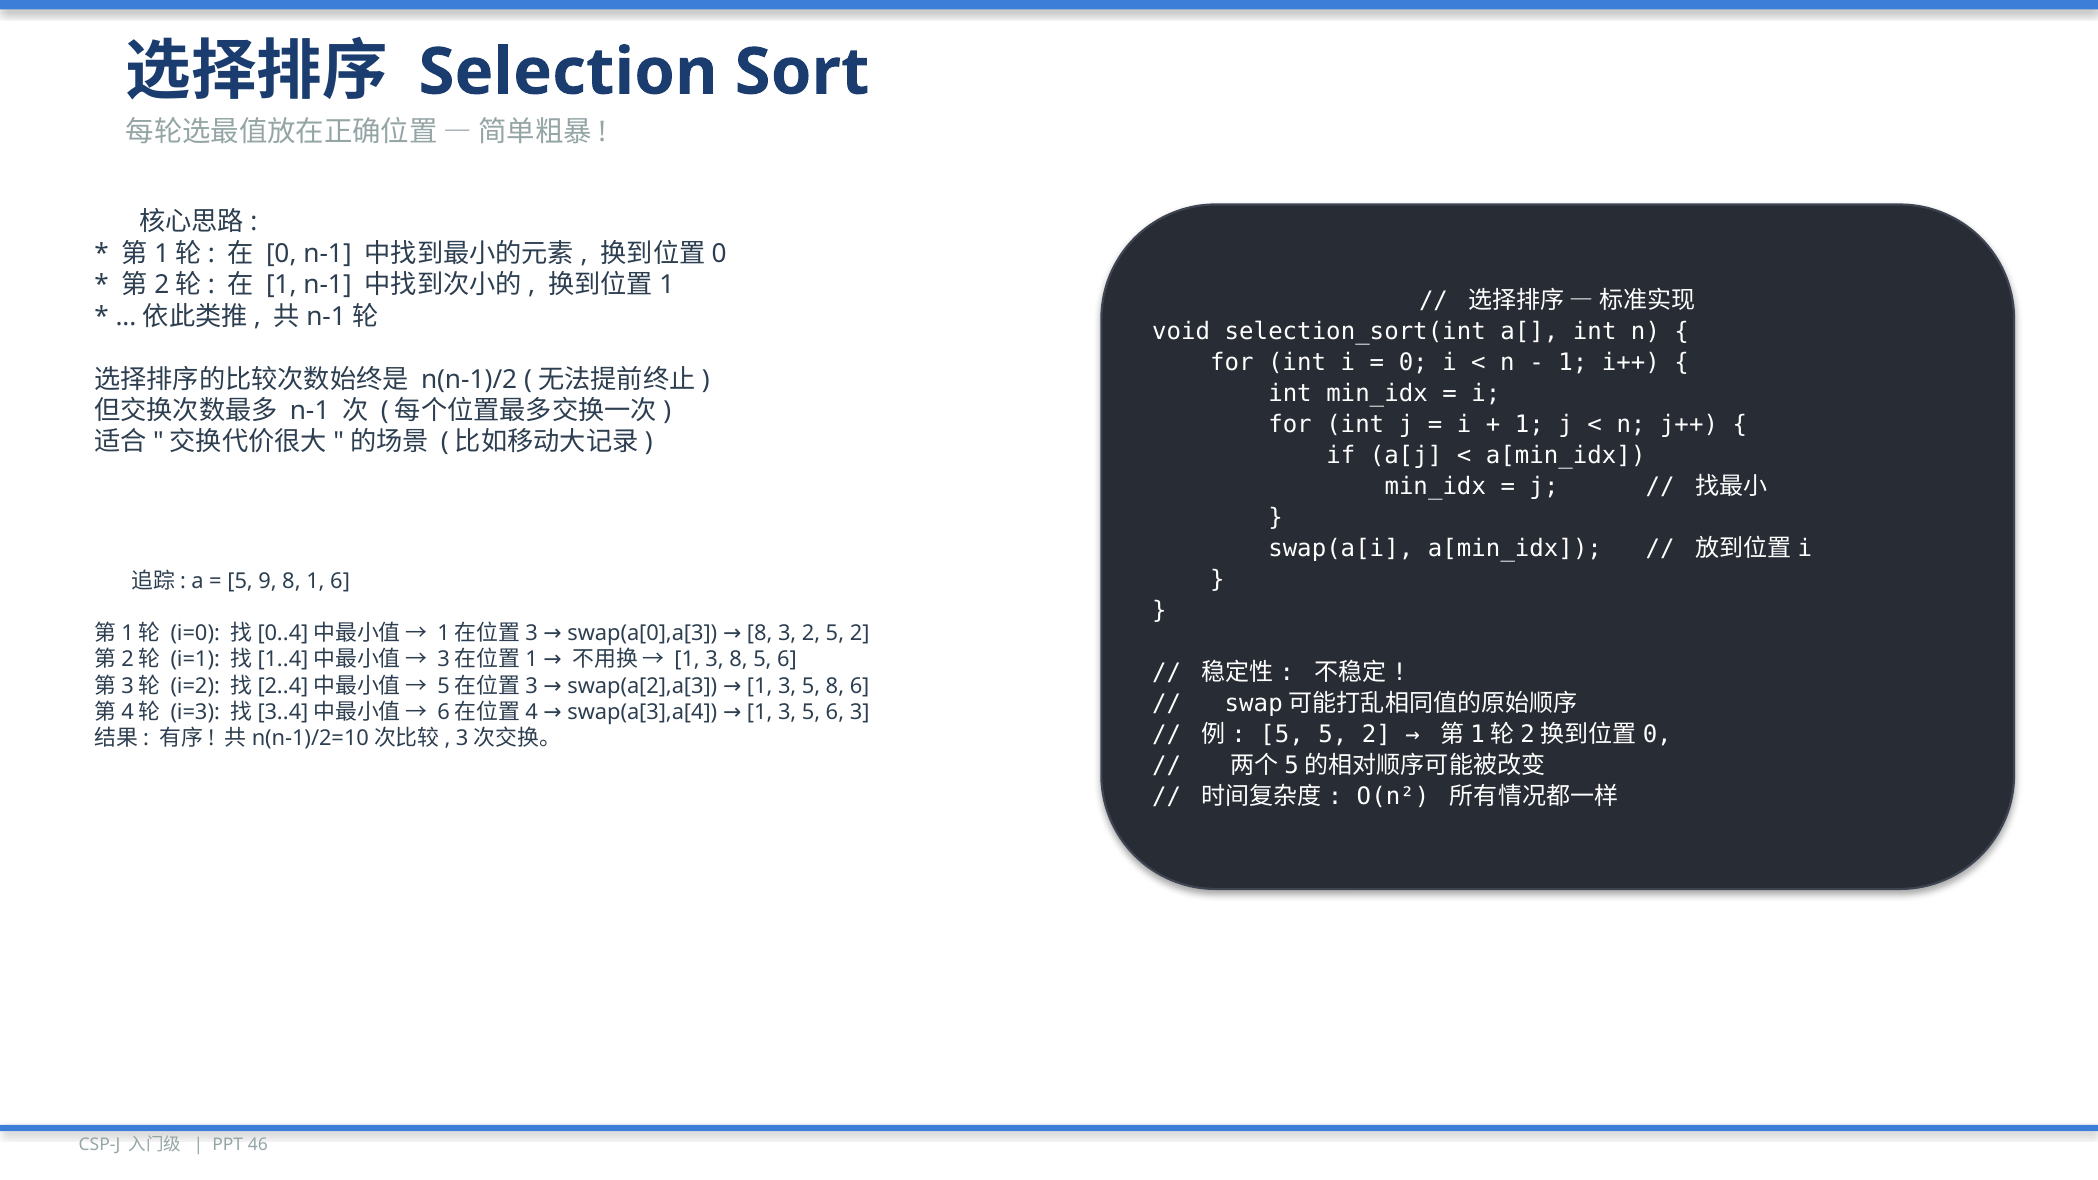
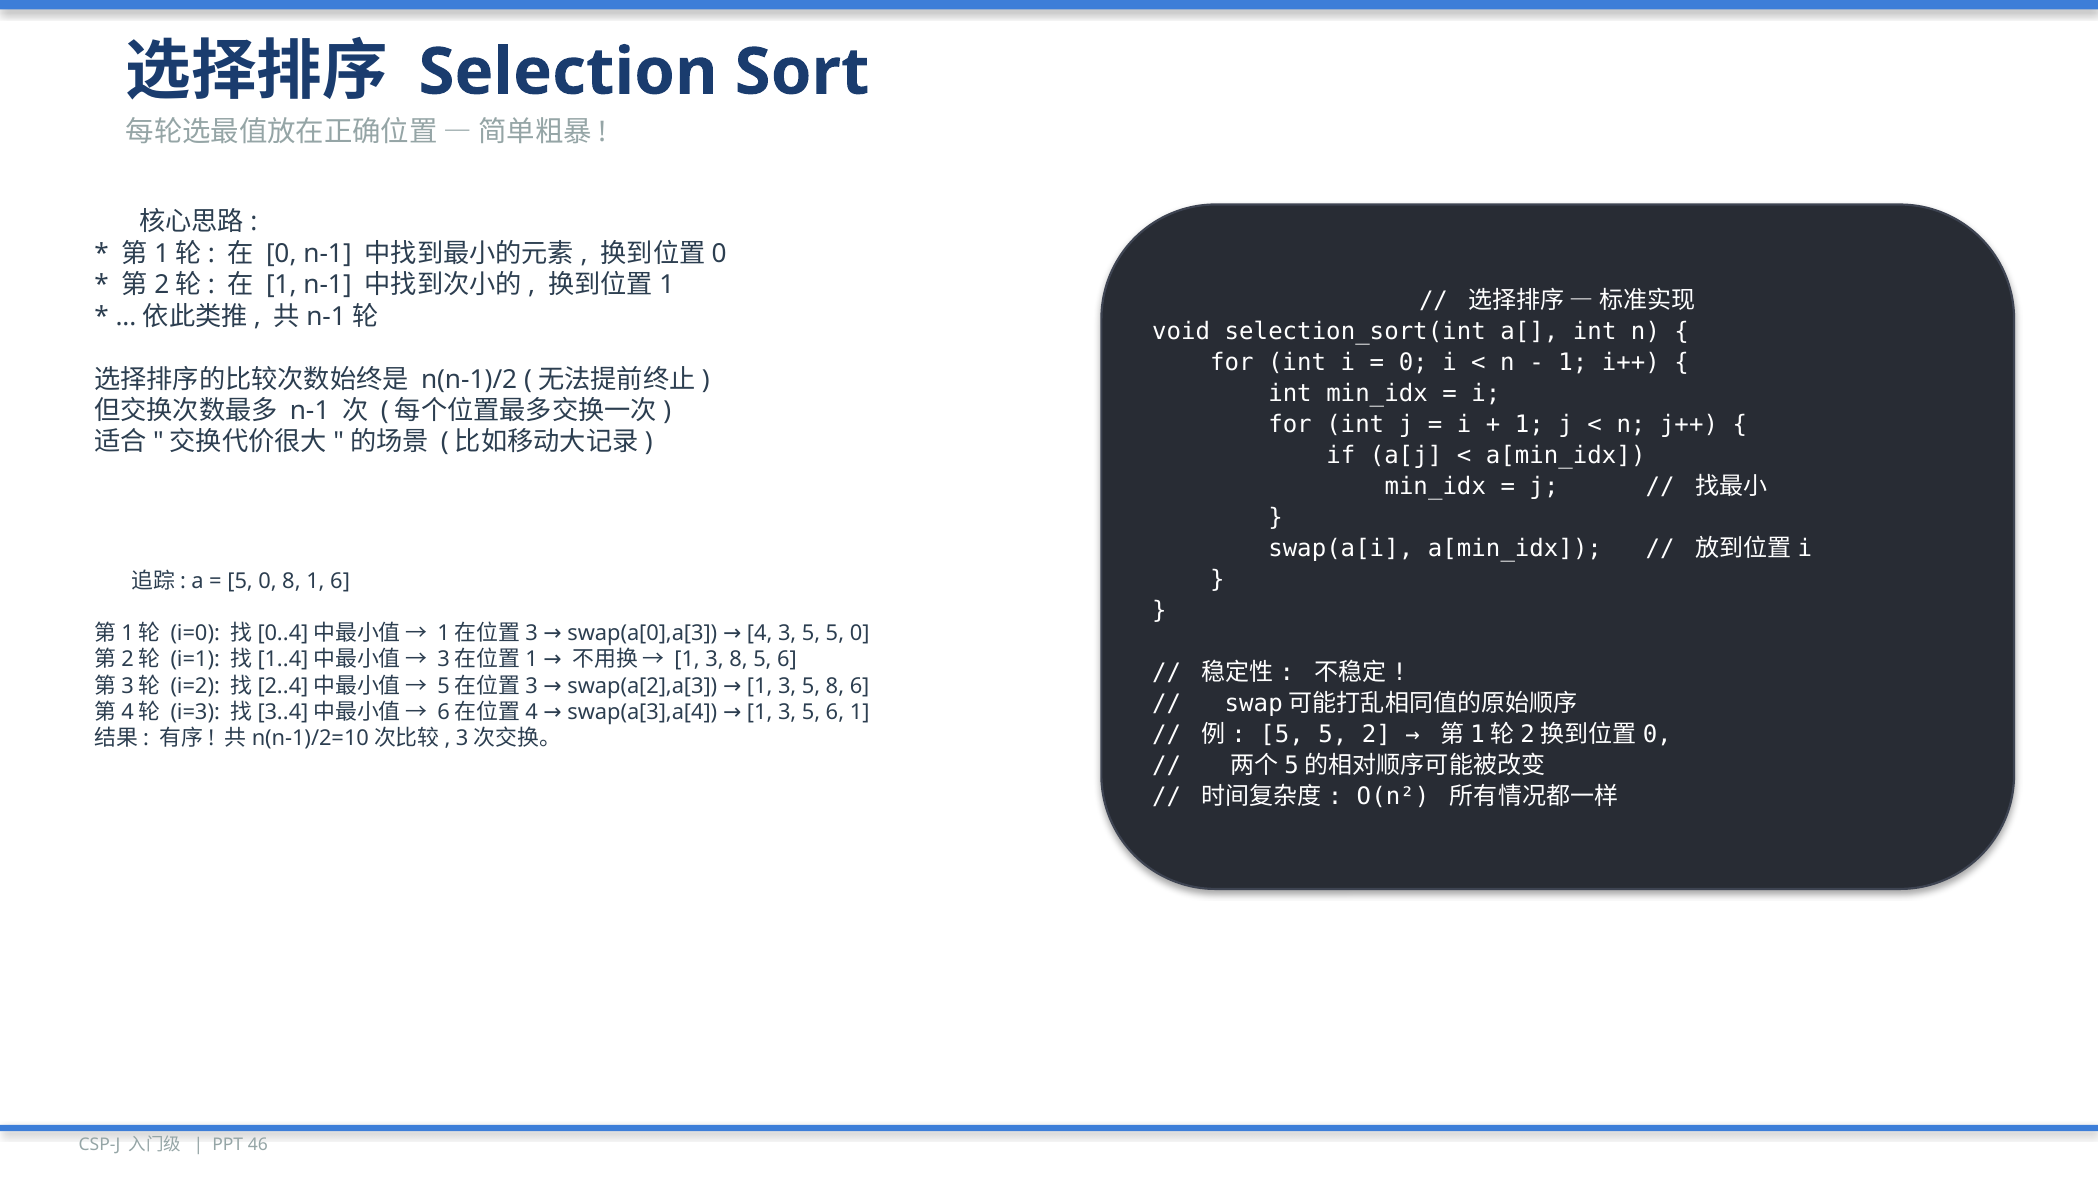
9 at (268, 581): 9 -> 0
swap(a[0],a[3 8: 8 -> 4
2 at (811, 634): 2 -> 5
2 at (860, 634): 2 -> 0
6 3: 3 -> 1
